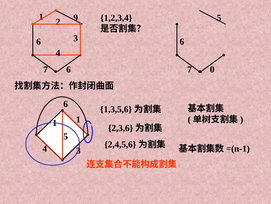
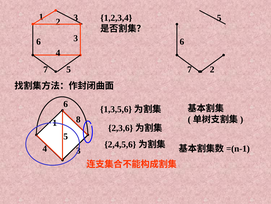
2 9: 9 -> 3
7 6: 6 -> 5
7 0: 0 -> 2
1 1: 1 -> 8
